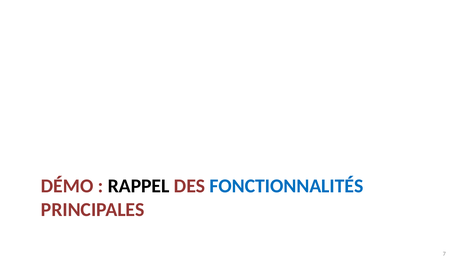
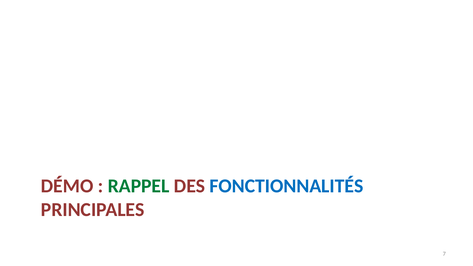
RAPPEL colour: black -> green
